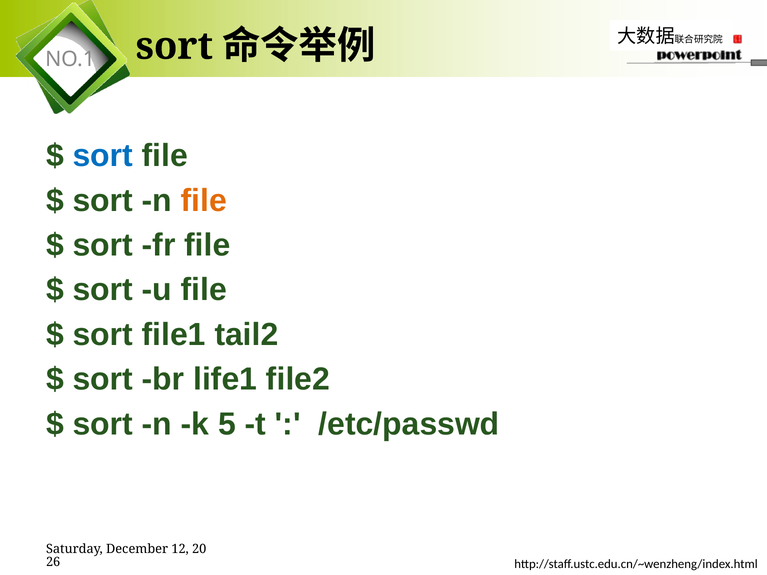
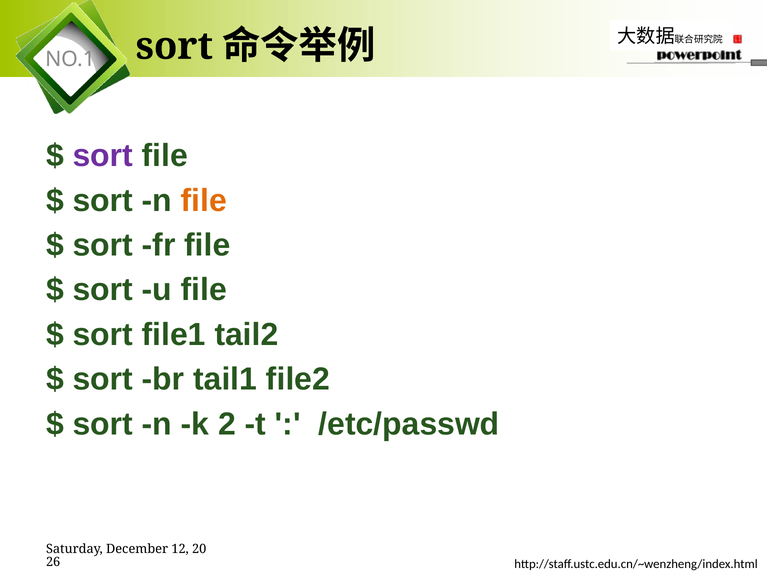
sort at (103, 156) colour: blue -> purple
life1: life1 -> tail1
5: 5 -> 2
